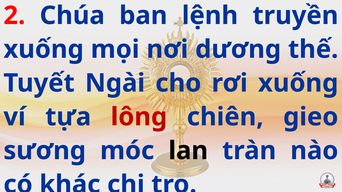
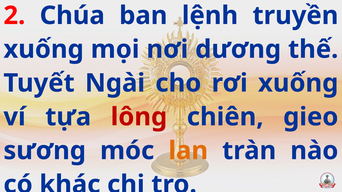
lan colour: black -> orange
